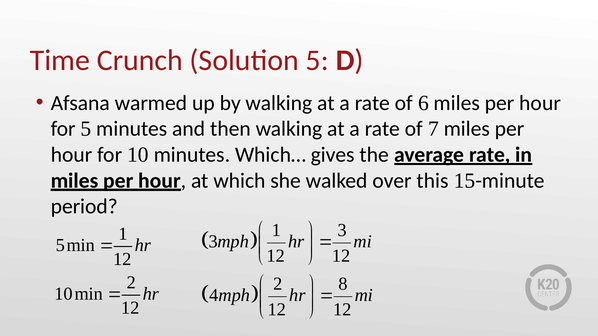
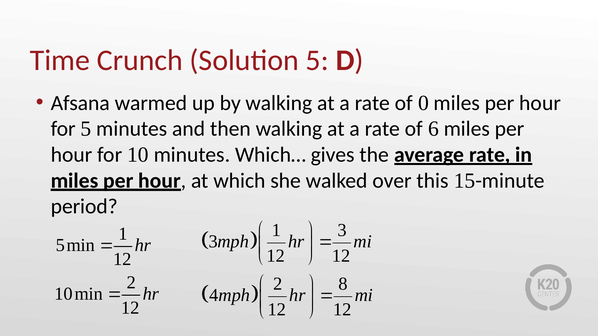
6: 6 -> 0
7: 7 -> 6
